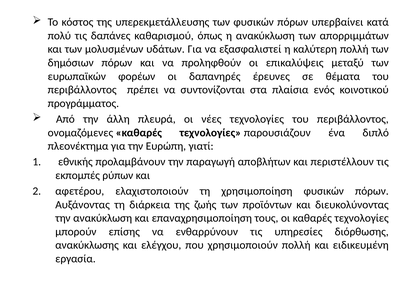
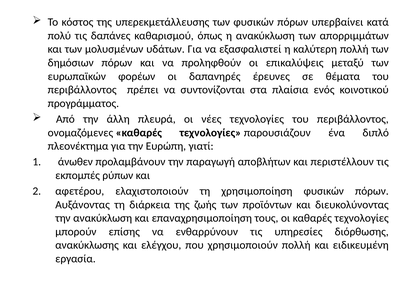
εθνικής: εθνικής -> άνωθεν
